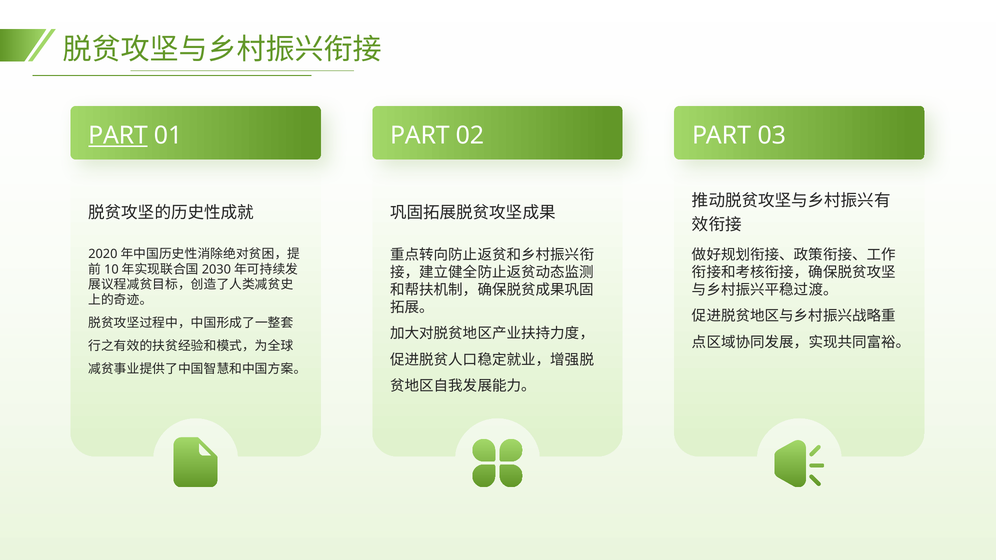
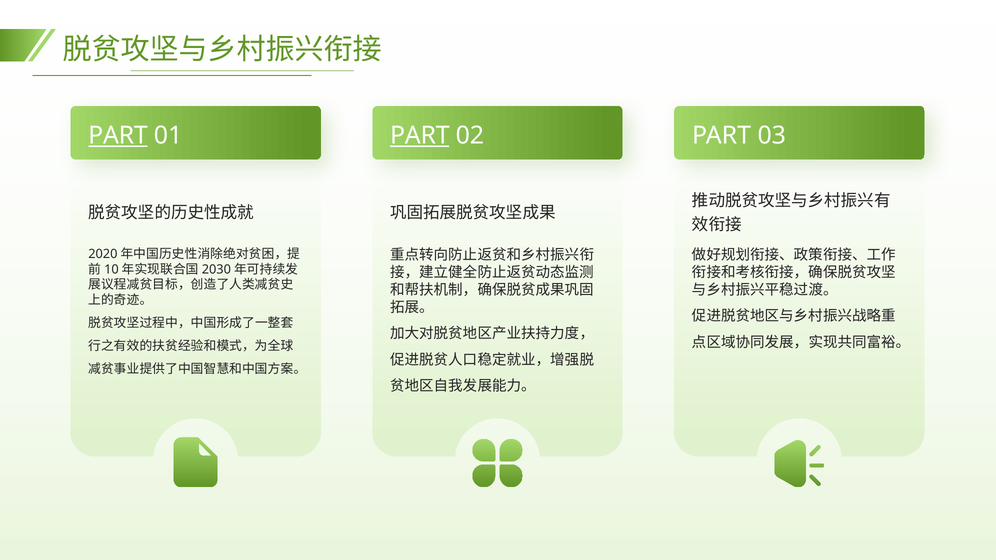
PART at (420, 136) underline: none -> present
